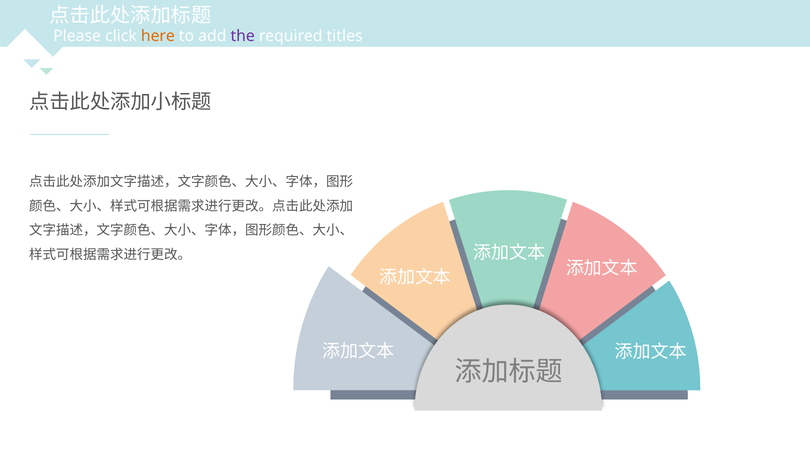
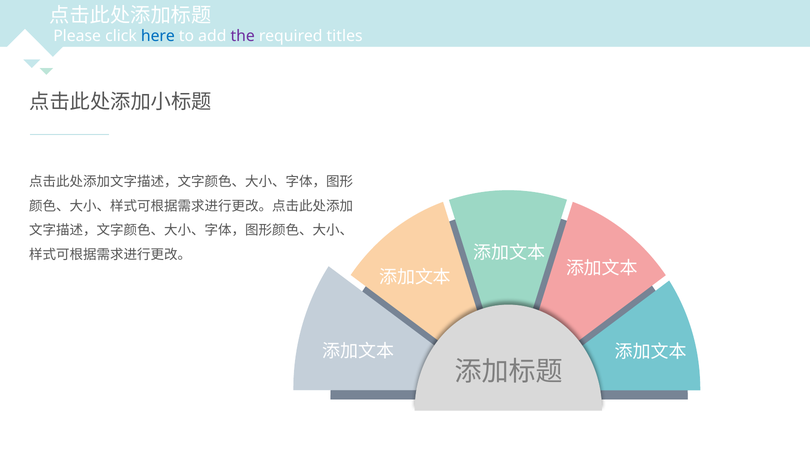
here colour: orange -> blue
